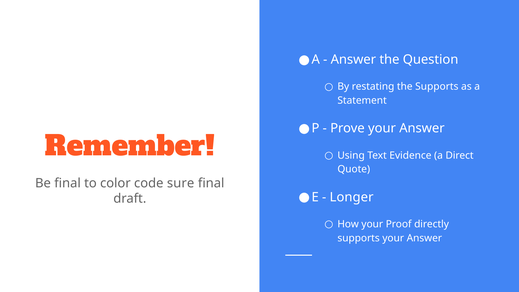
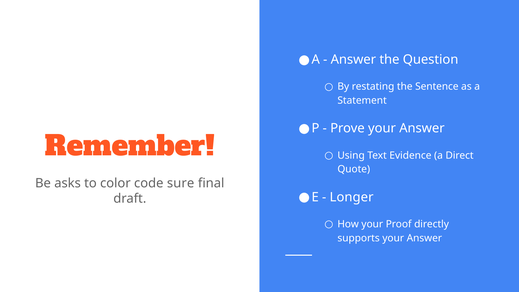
the Supports: Supports -> Sentence
Be final: final -> asks
